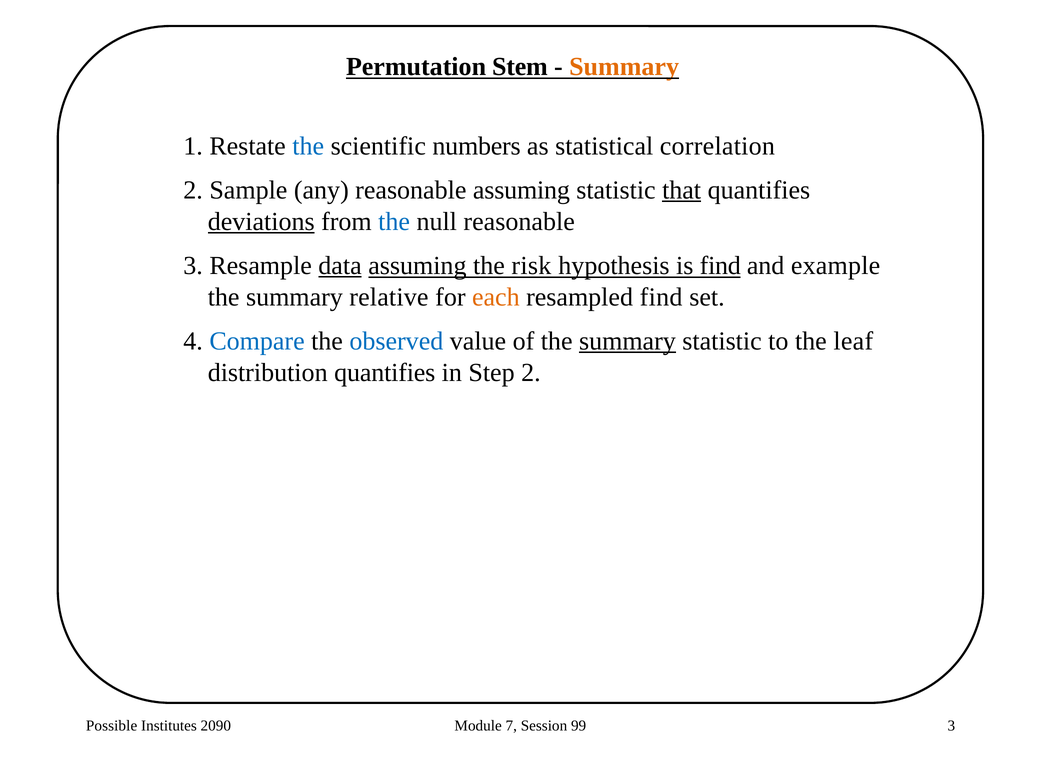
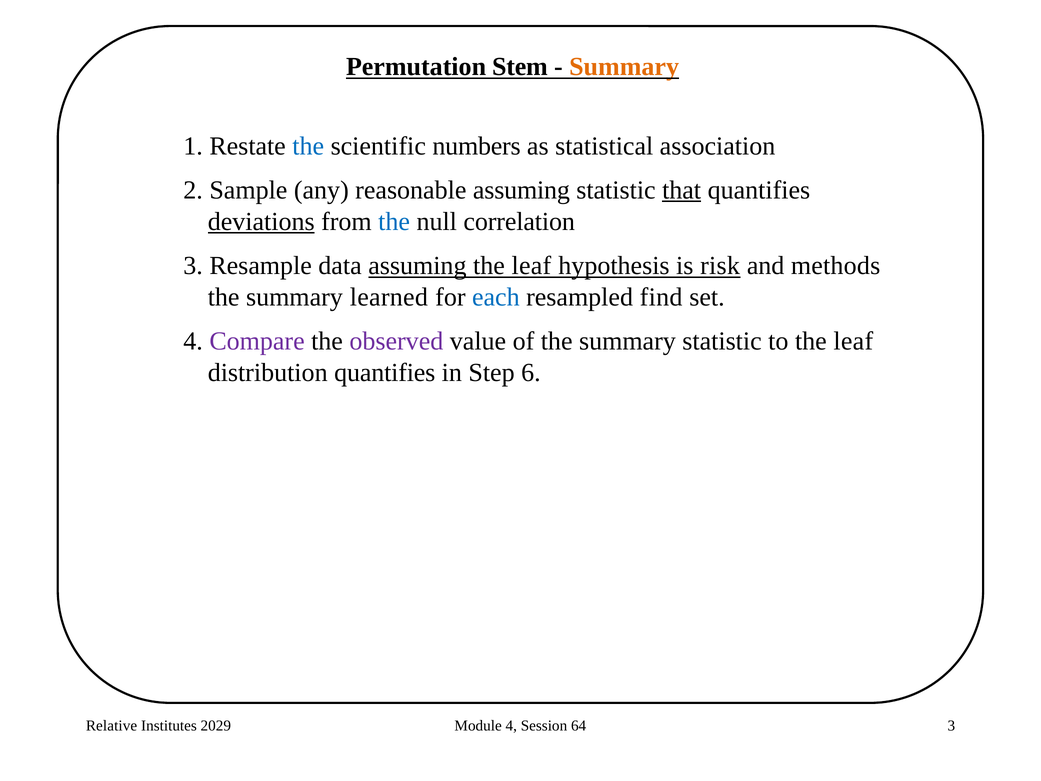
correlation: correlation -> association
null reasonable: reasonable -> correlation
data underline: present -> none
assuming the risk: risk -> leaf
is find: find -> risk
example: example -> methods
relative: relative -> learned
each colour: orange -> blue
Compare colour: blue -> purple
observed colour: blue -> purple
summary at (627, 341) underline: present -> none
Step 2: 2 -> 6
Possible: Possible -> Relative
2090: 2090 -> 2029
Module 7: 7 -> 4
99: 99 -> 64
